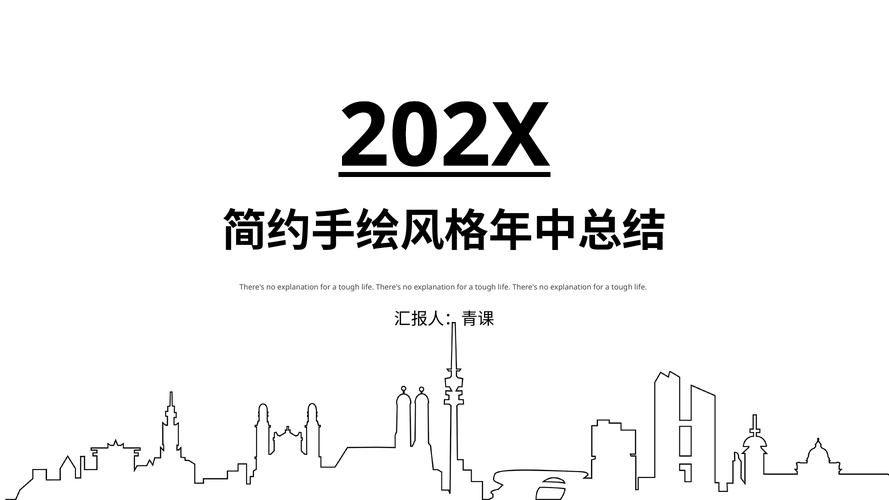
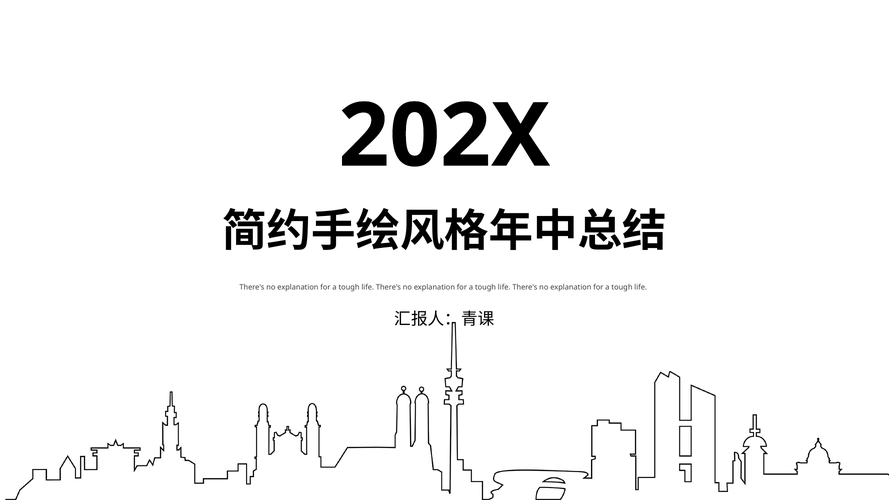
202X underline: present -> none
